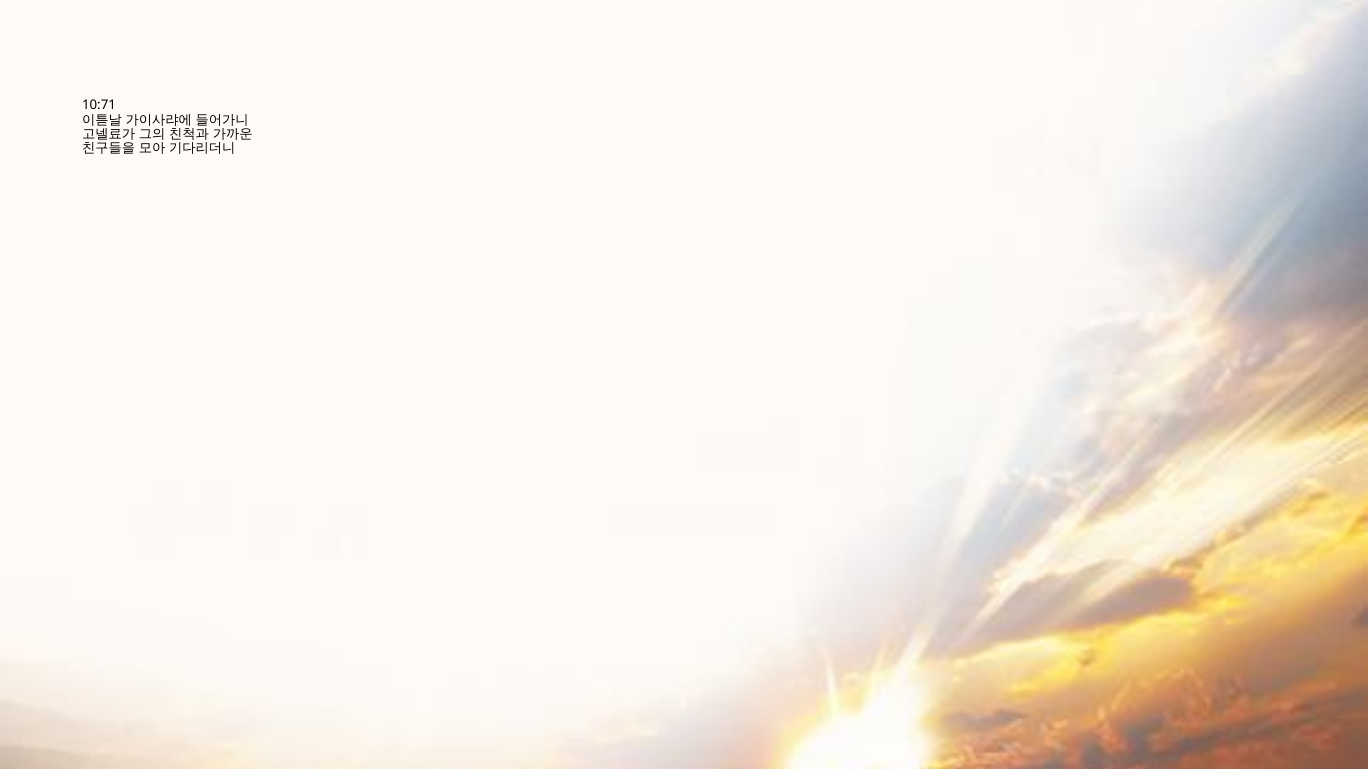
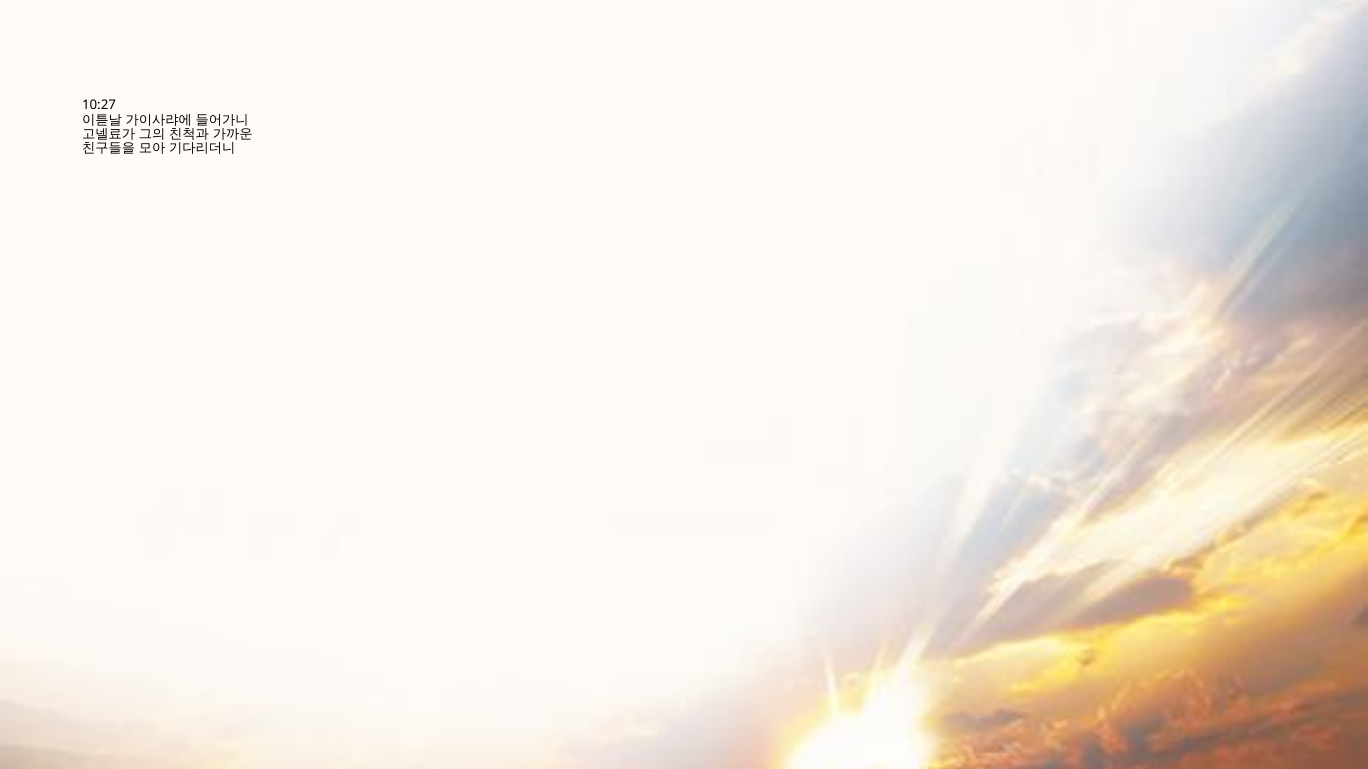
10:71: 10:71 -> 10:27
